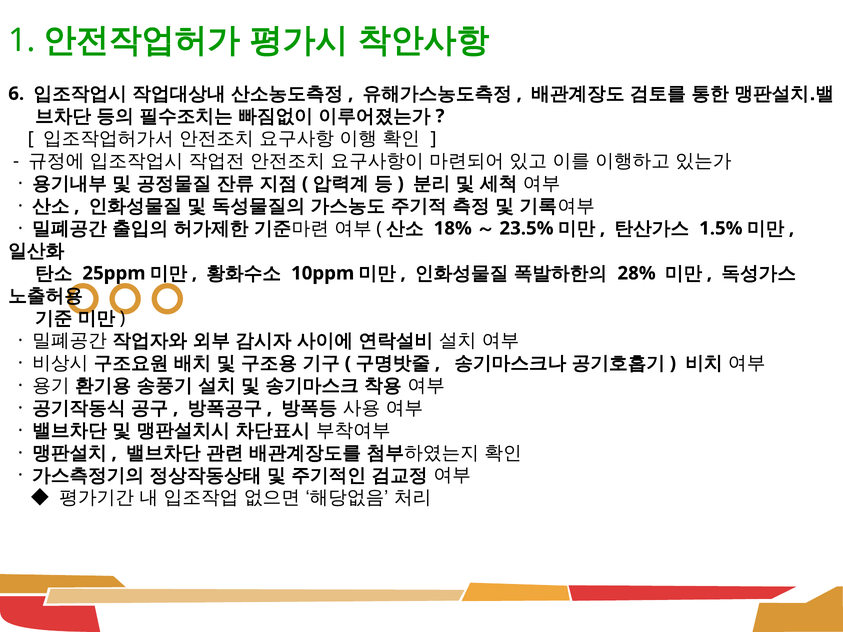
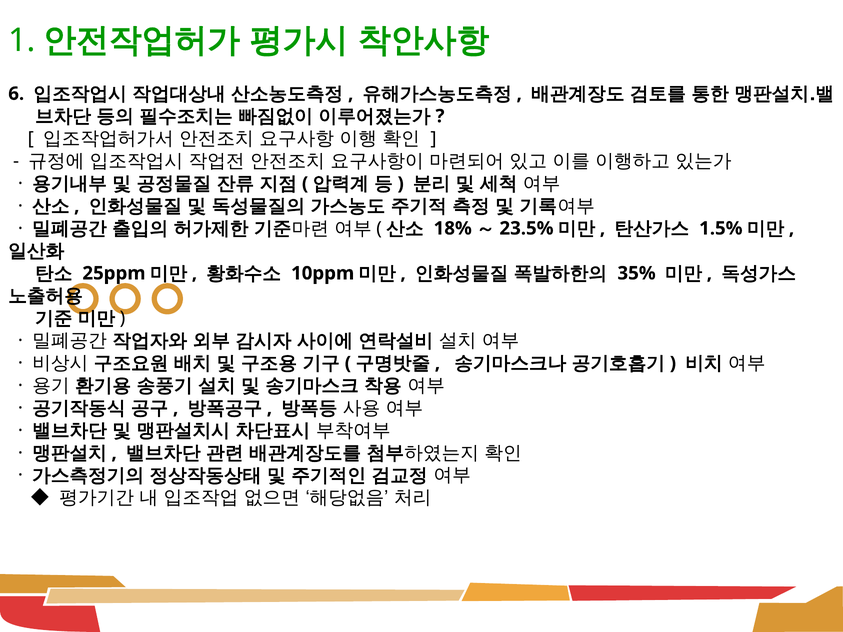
28%: 28% -> 35%
